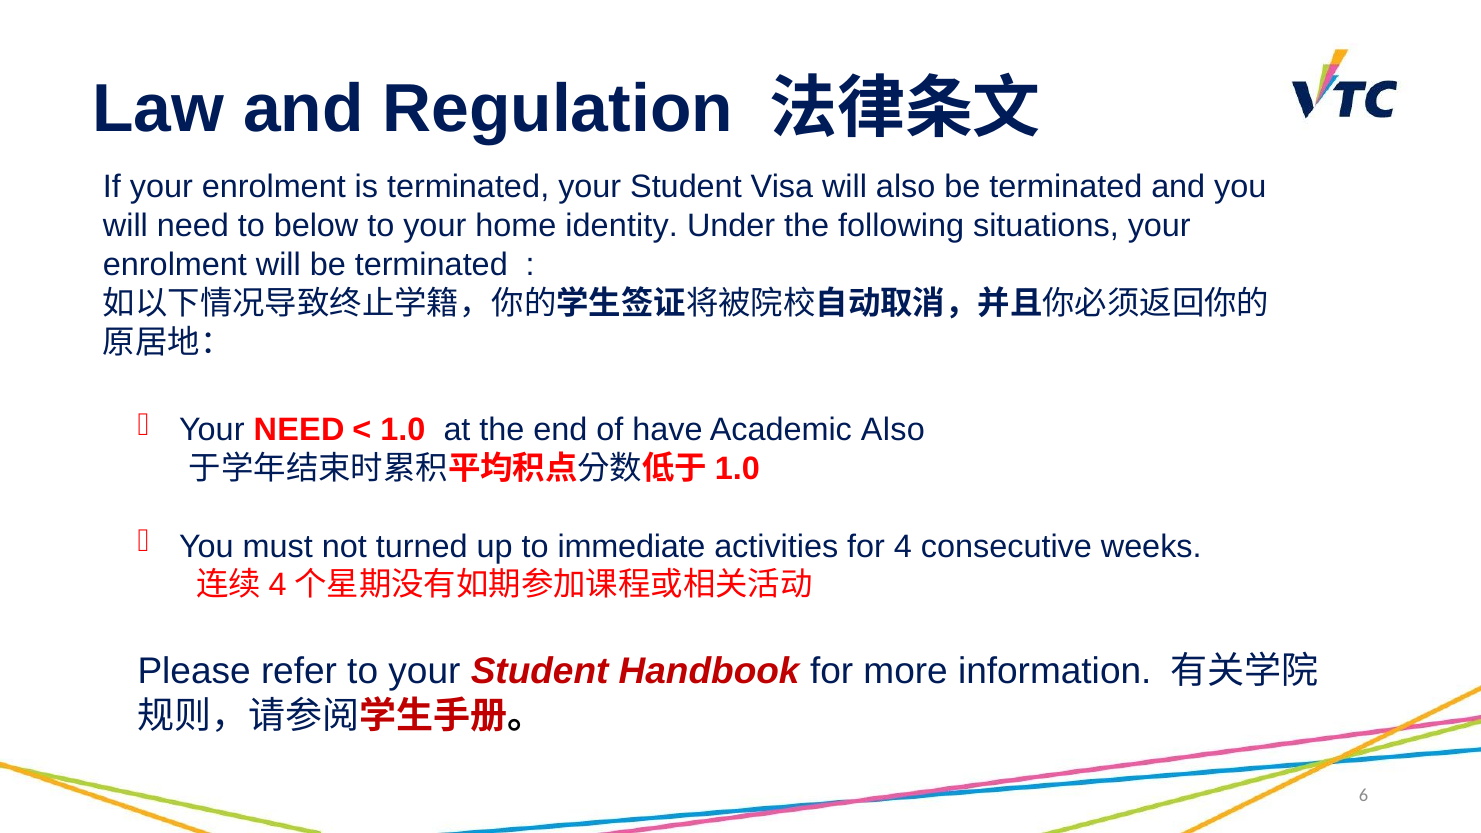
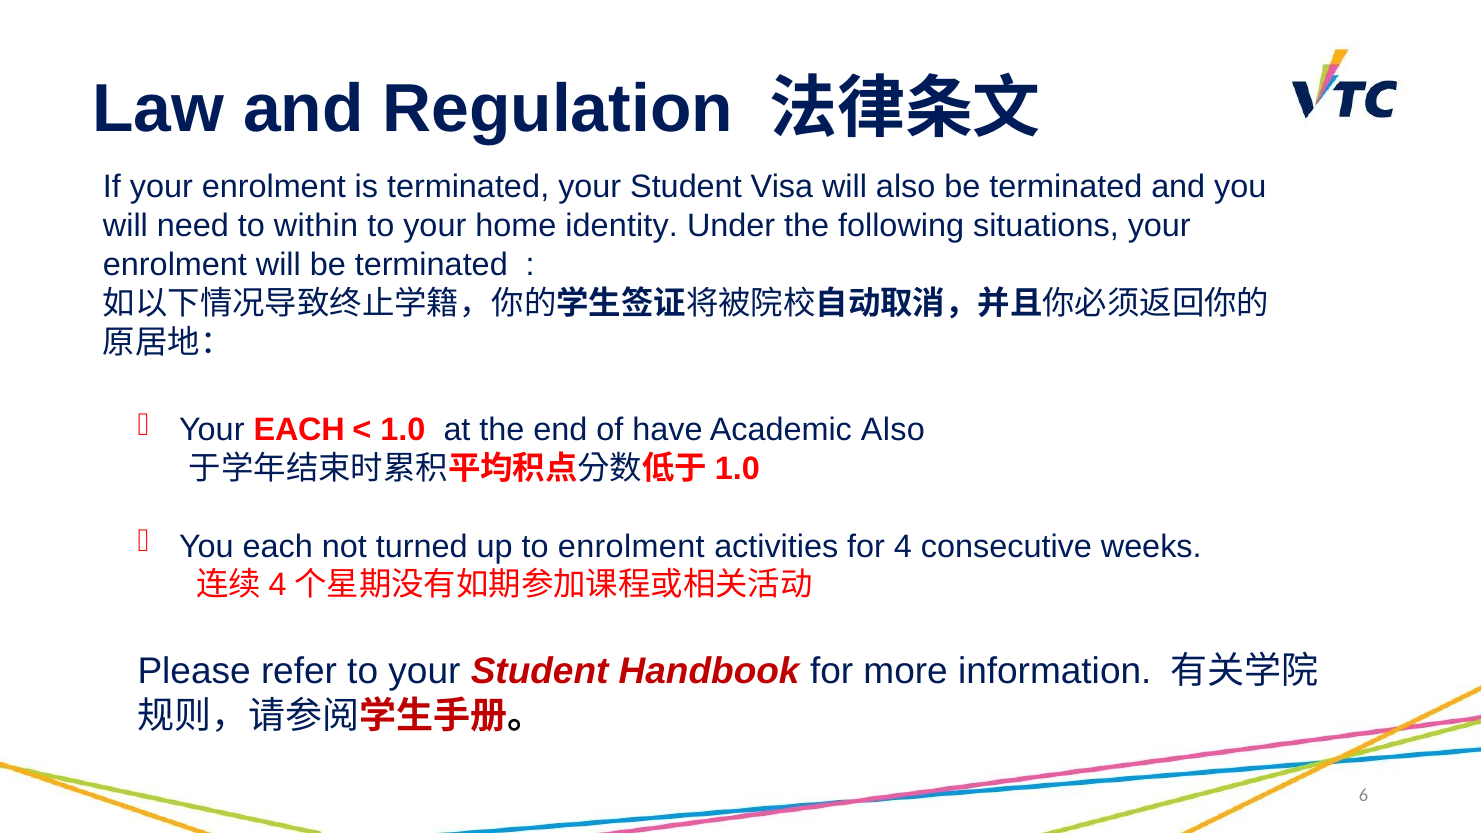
below: below -> within
Your NEED: NEED -> EACH
You must: must -> each
to immediate: immediate -> enrolment
